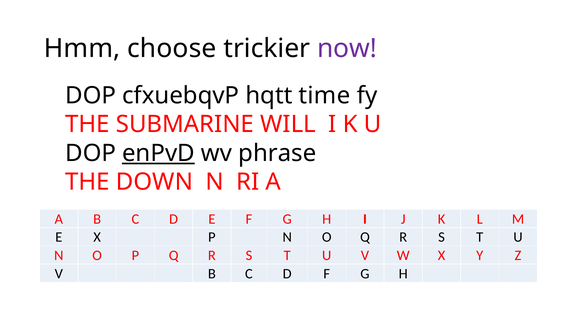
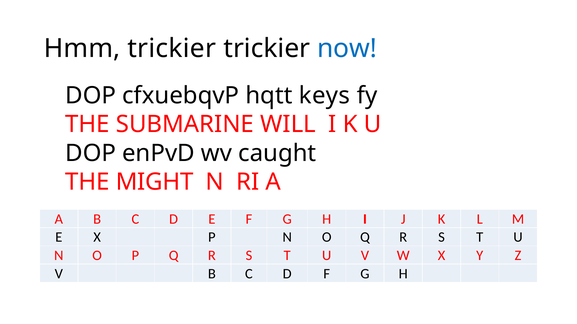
Hmm choose: choose -> trickier
now colour: purple -> blue
time: time -> keys
enPvD underline: present -> none
phrase: phrase -> caught
DOWN: DOWN -> MIGHT
